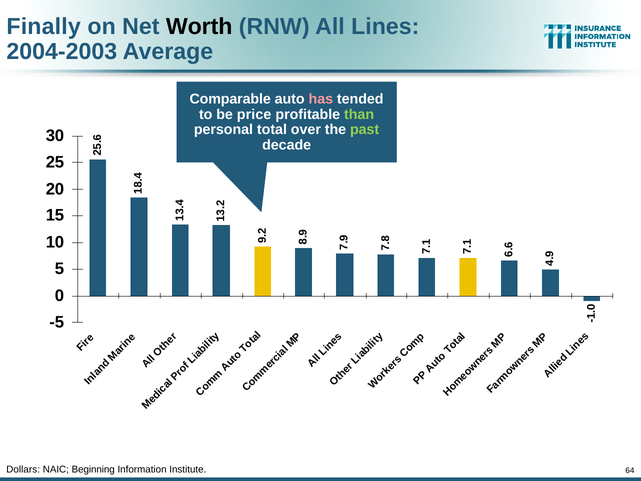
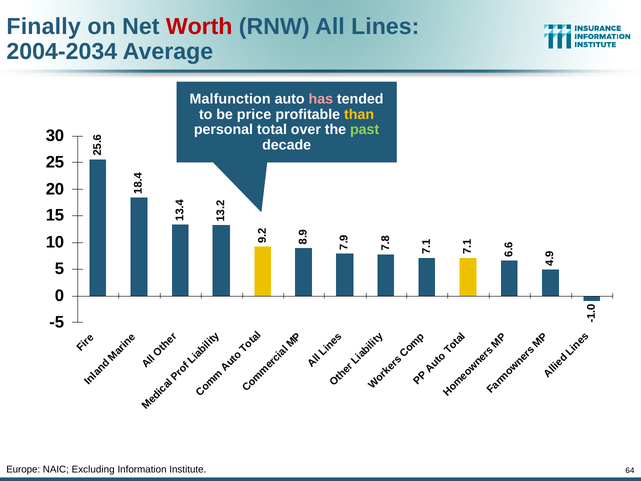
Worth colour: black -> red
2004-2003: 2004-2003 -> 2004-2034
Comparable: Comparable -> Malfunction
than colour: light green -> yellow
Dollars: Dollars -> Europe
Beginning: Beginning -> Excluding
